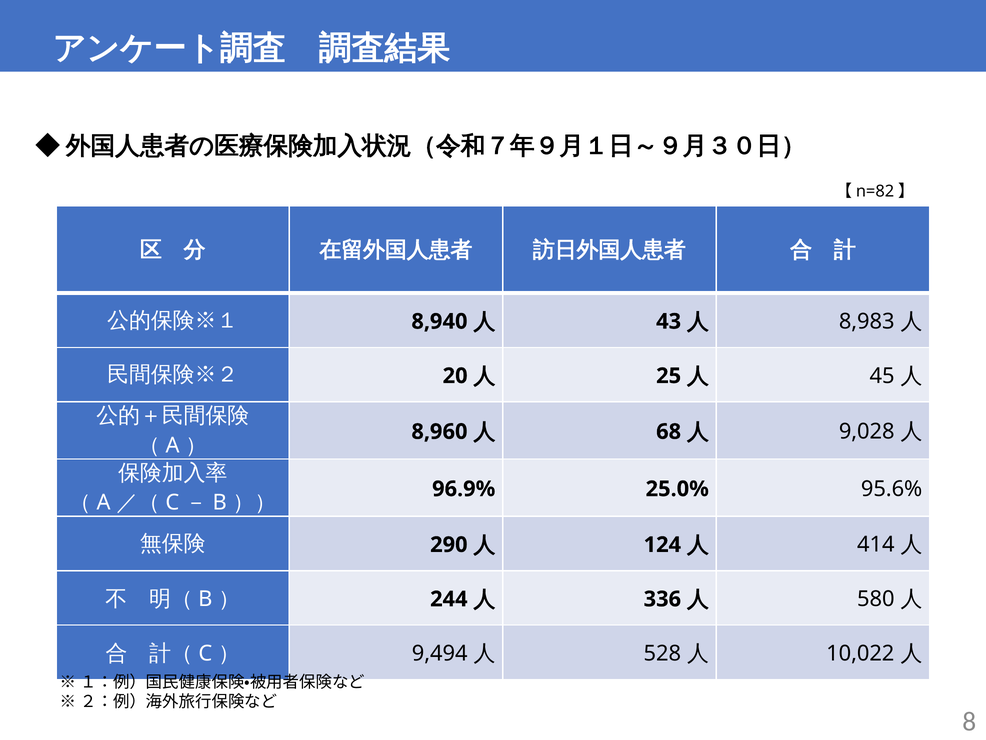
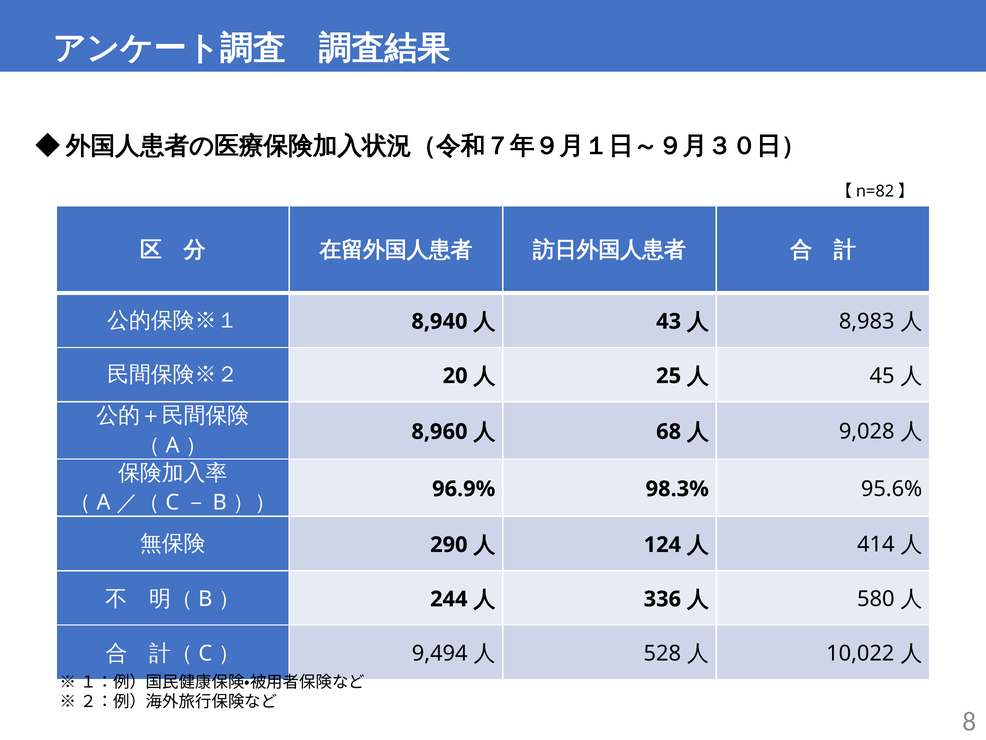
25.0%: 25.0% -> 98.3%
